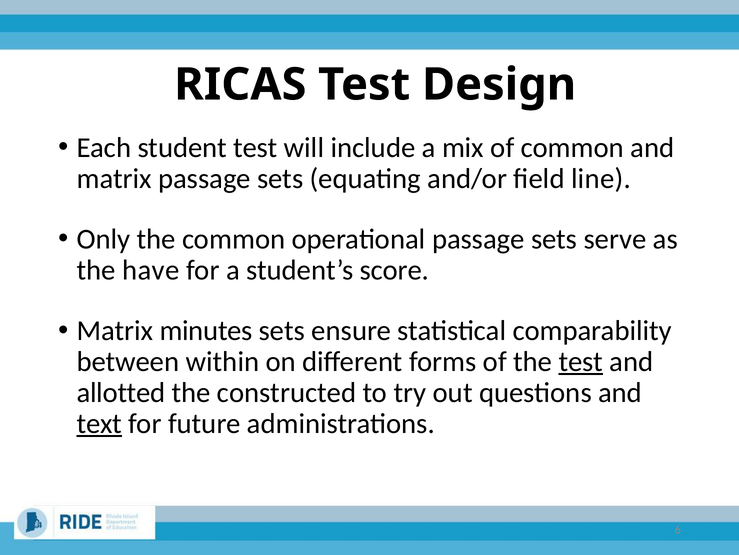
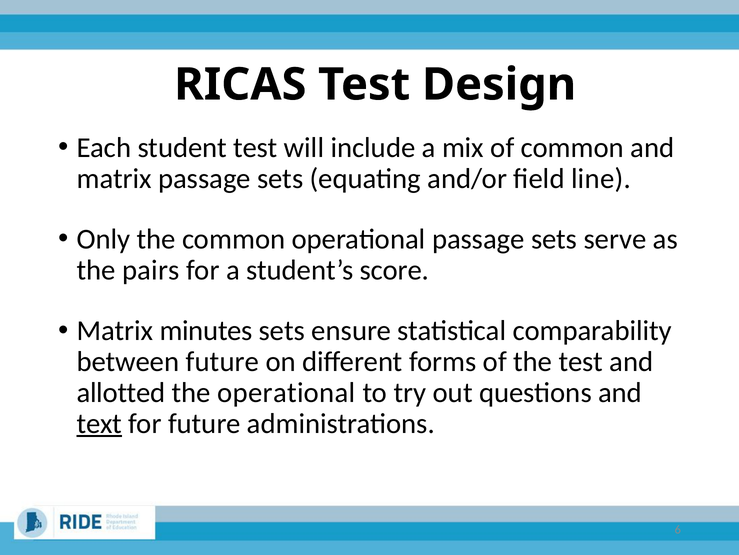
have: have -> pairs
between within: within -> future
test at (581, 361) underline: present -> none
the constructed: constructed -> operational
